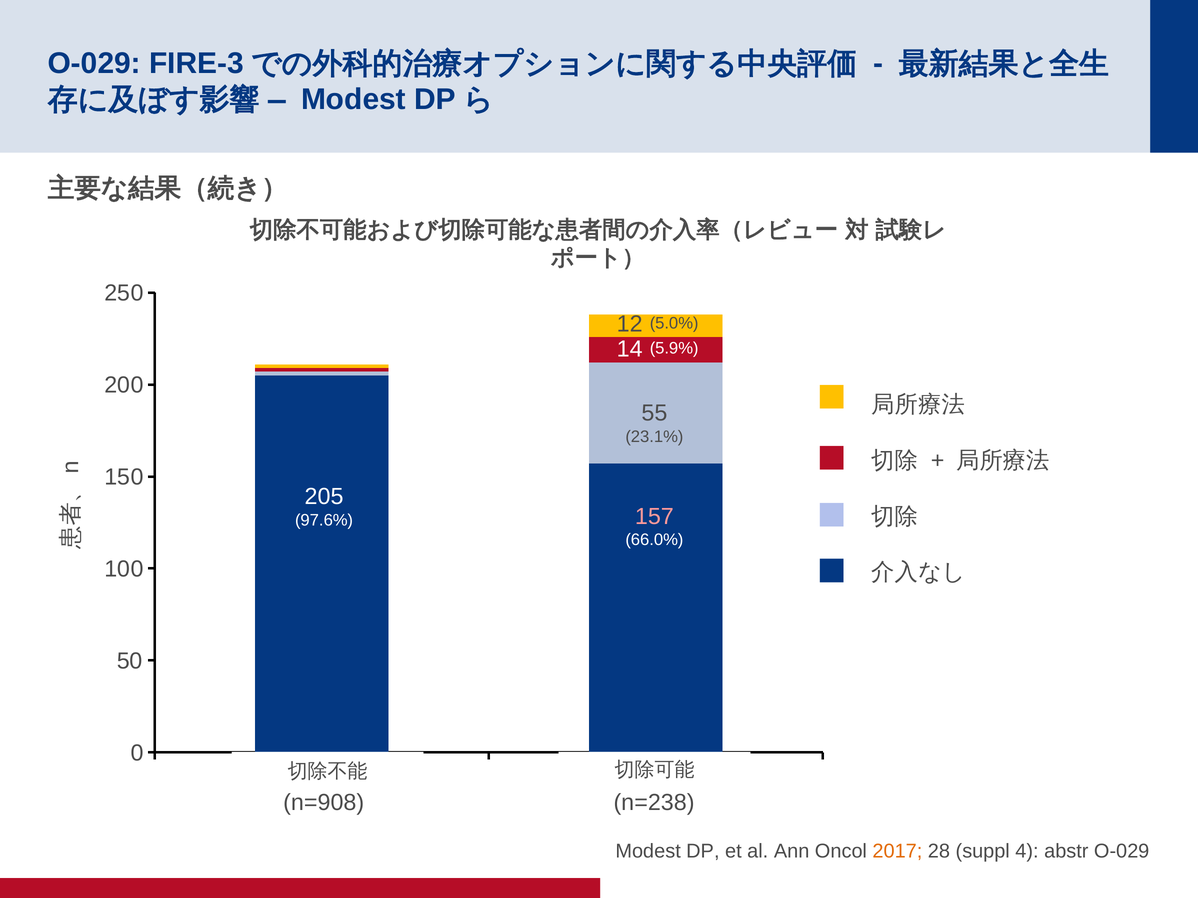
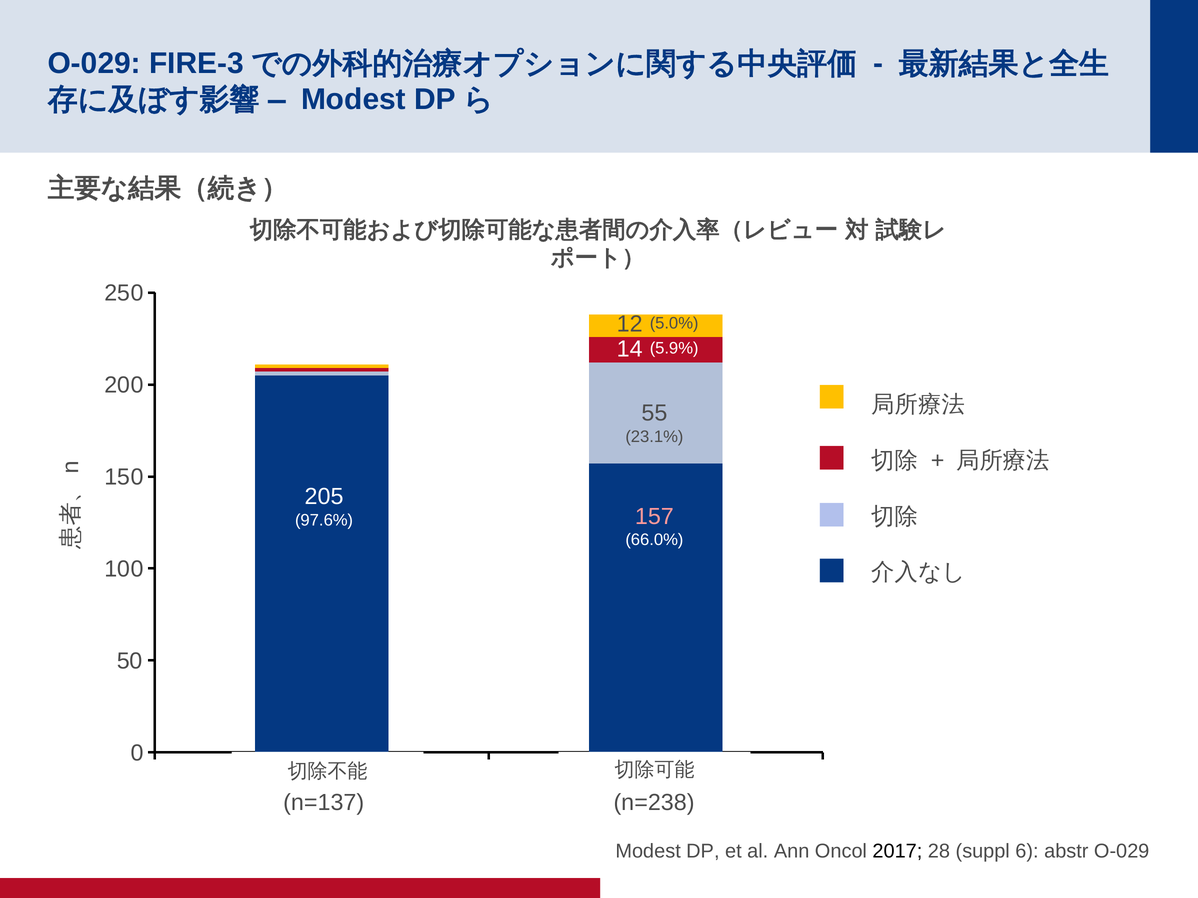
n=908: n=908 -> n=137
2017 colour: orange -> black
4: 4 -> 6
